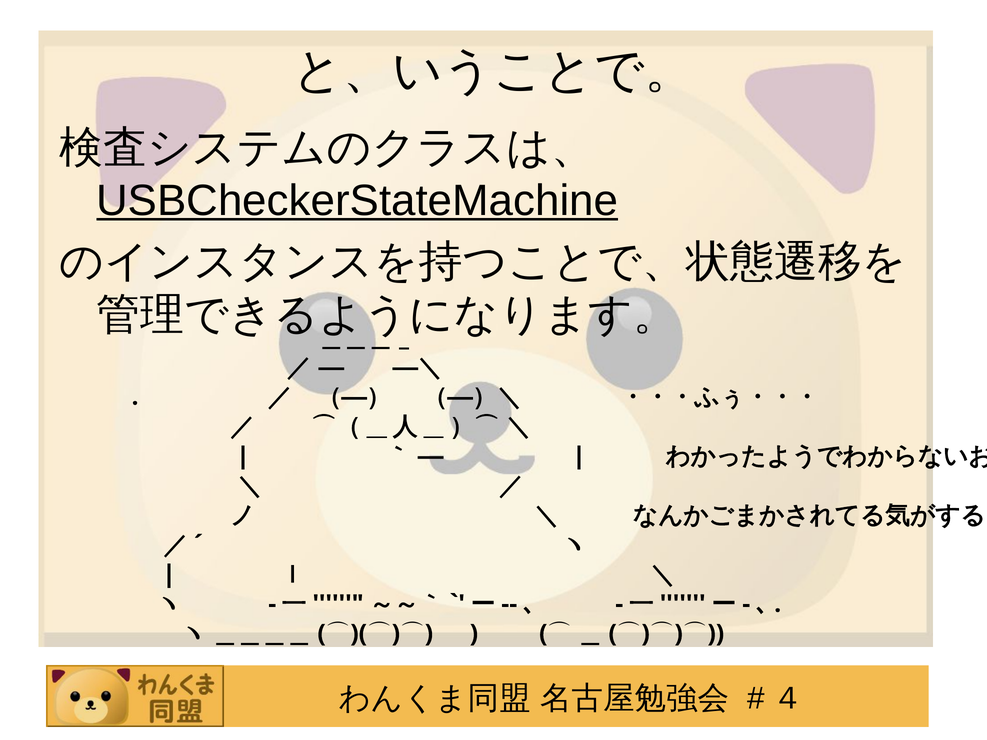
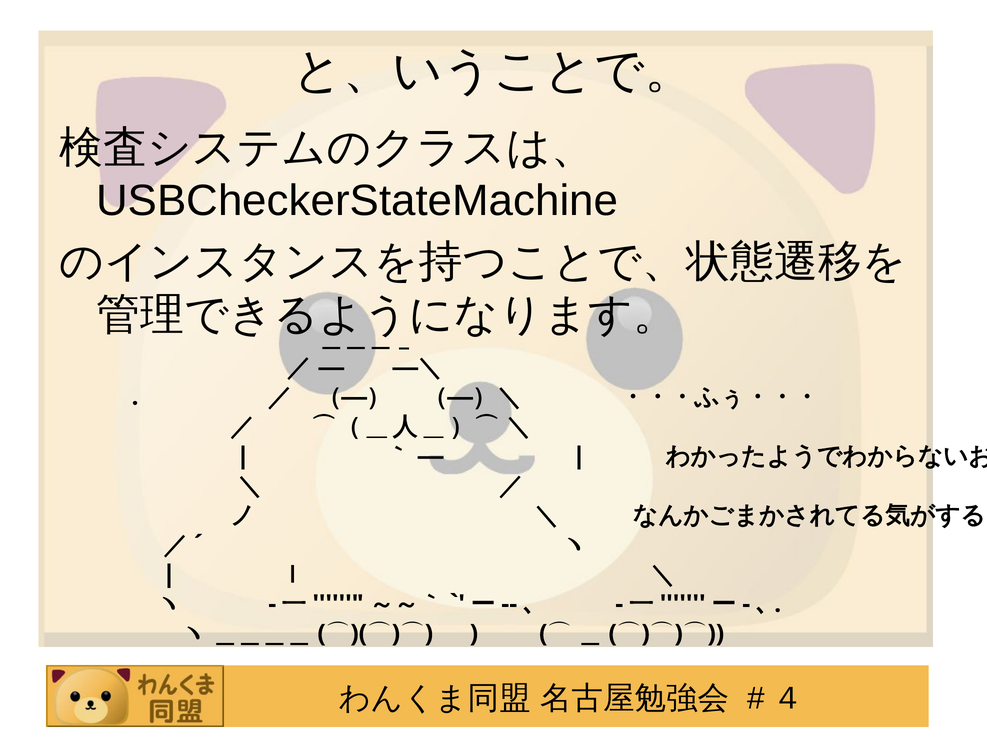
USBCheckerStateMachine underline: present -> none
